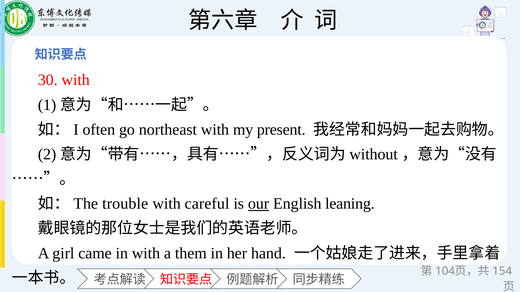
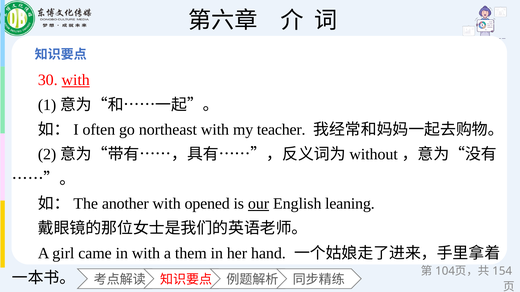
with at (76, 80) underline: none -> present
present: present -> teacher
trouble: trouble -> another
careful: careful -> opened
